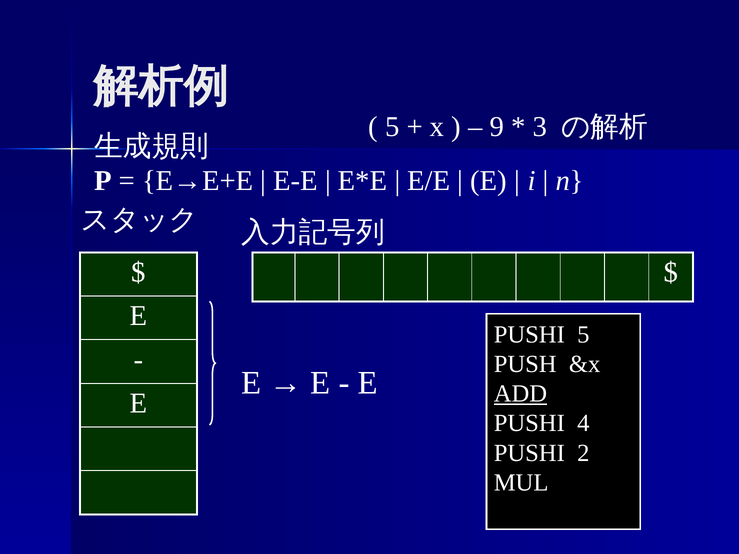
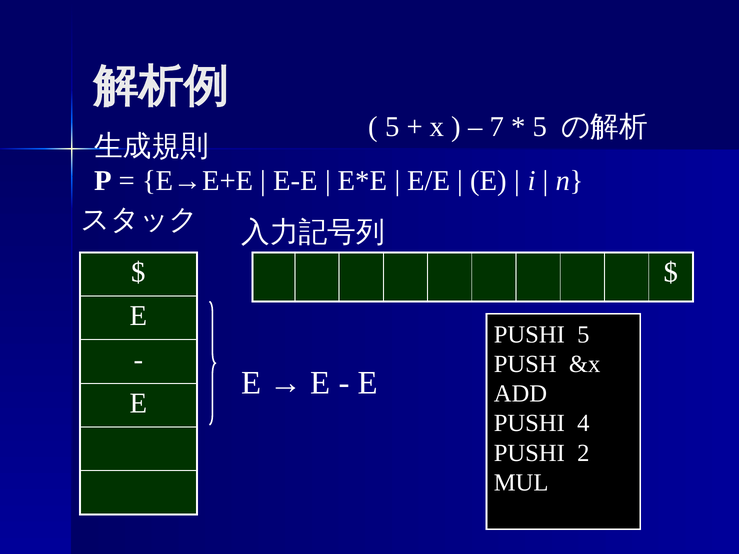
9: 9 -> 7
3 at (540, 127): 3 -> 5
ADD underline: present -> none
